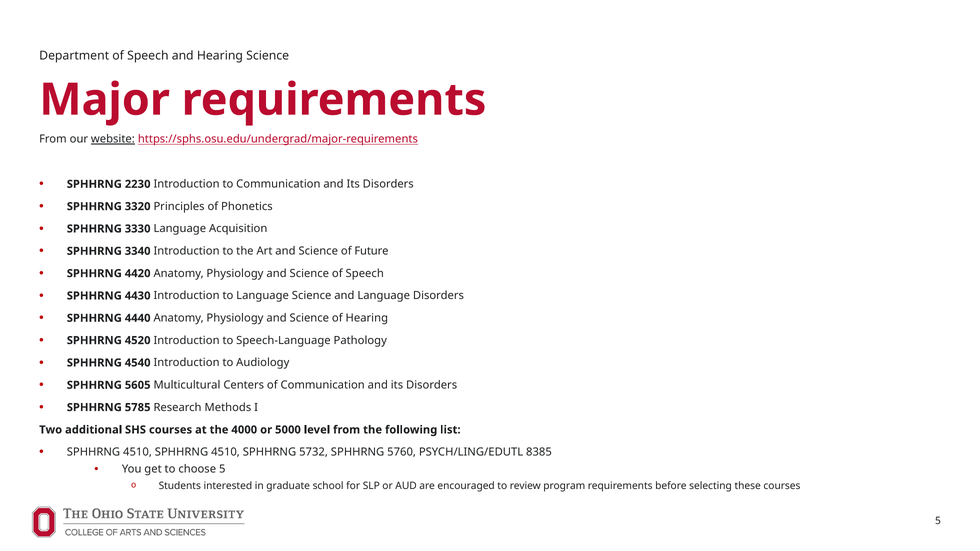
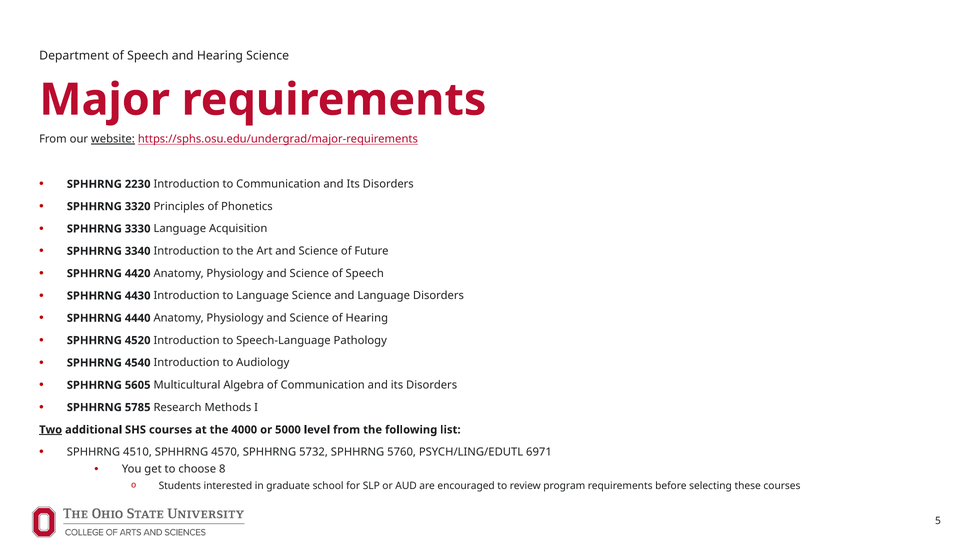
Centers: Centers -> Algebra
Two underline: none -> present
4510 SPHHRNG 4510: 4510 -> 4570
8385: 8385 -> 6971
choose 5: 5 -> 8
